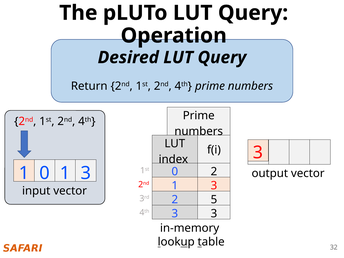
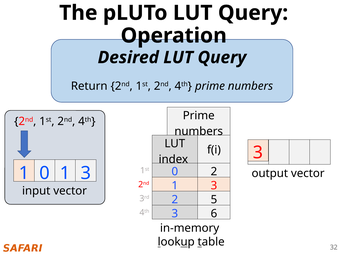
3 at (214, 214): 3 -> 6
